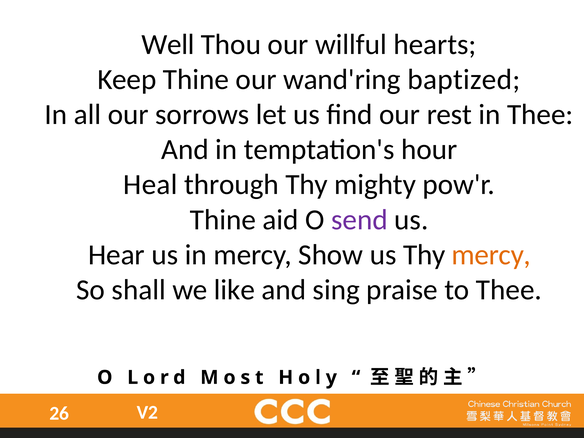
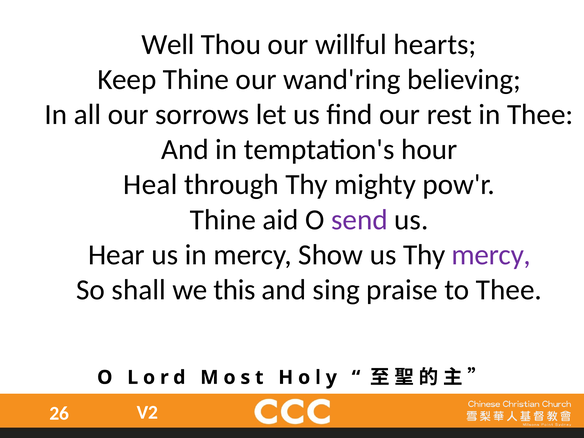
baptized: baptized -> believing
mercy at (491, 255) colour: orange -> purple
like: like -> this
